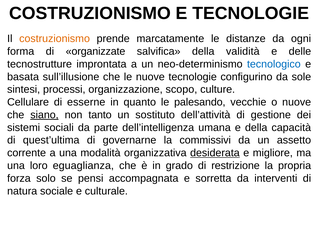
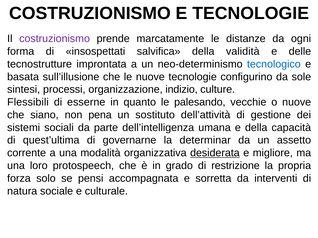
costruzionismo at (55, 39) colour: orange -> purple
organizzate: organizzate -> insospettati
scopo: scopo -> indizio
Cellulare: Cellulare -> Flessibili
siano underline: present -> none
tanto: tanto -> pena
commissivi: commissivi -> determinar
eguaglianza: eguaglianza -> protospeech
